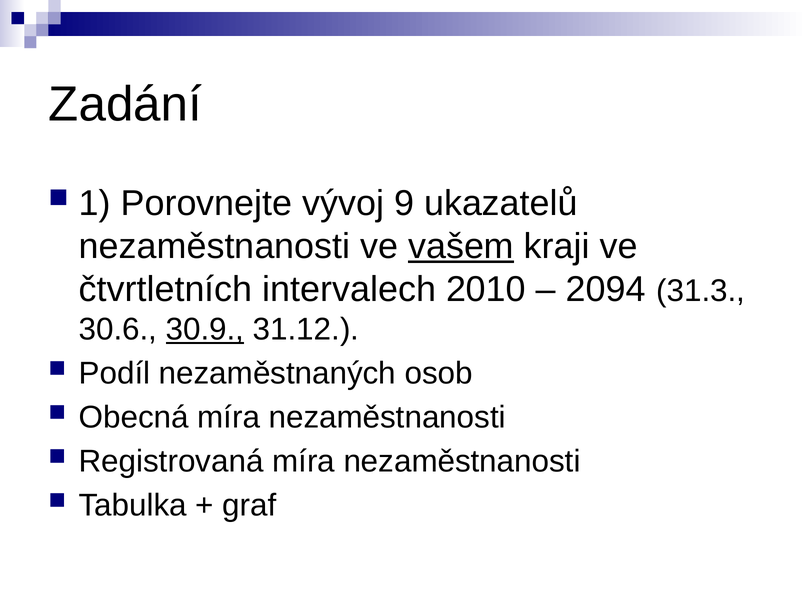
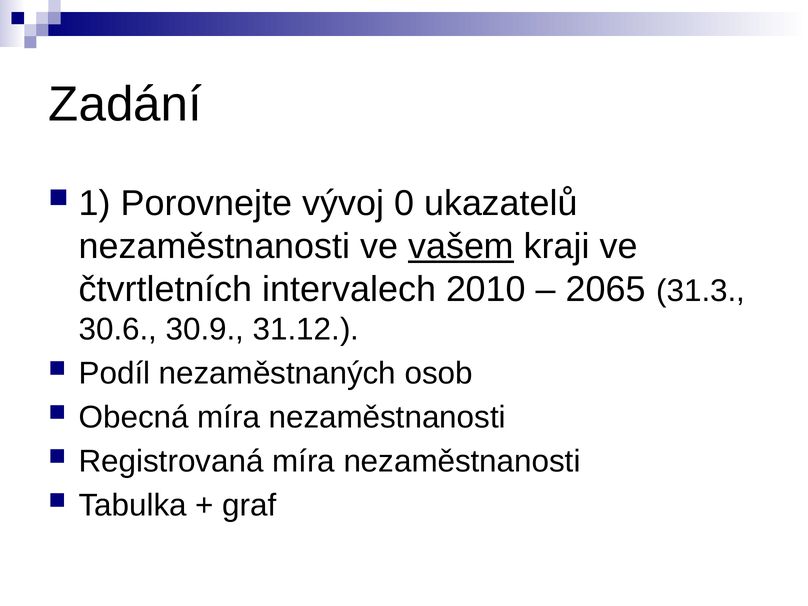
9: 9 -> 0
2094: 2094 -> 2065
30.9 underline: present -> none
